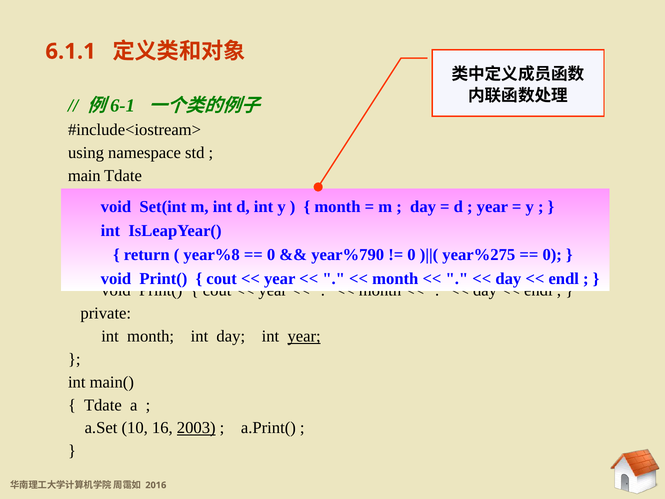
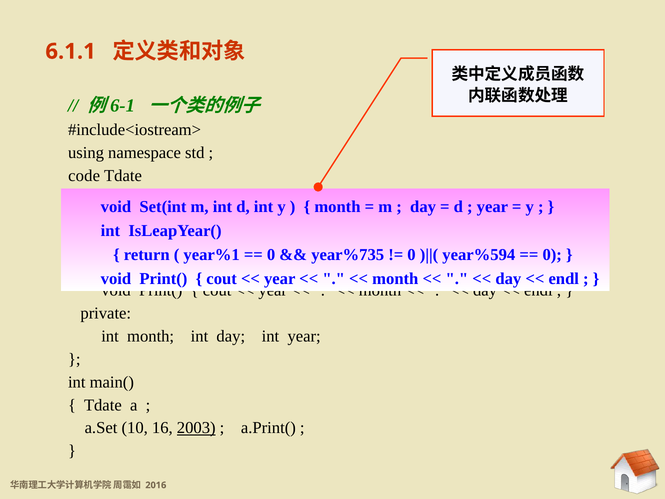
main: main -> code
year%8: year%8 -> year%1
year%790: year%790 -> year%735
year%275: year%275 -> year%594
year at (304, 336) underline: present -> none
